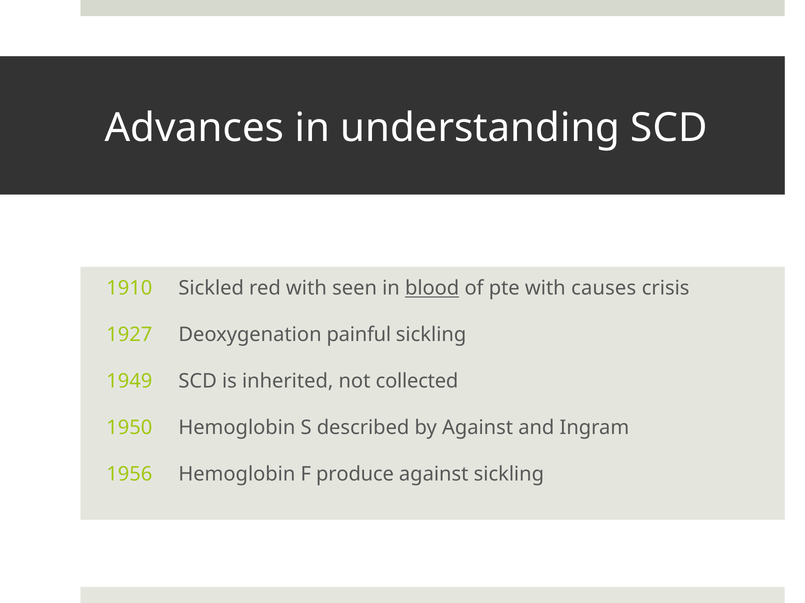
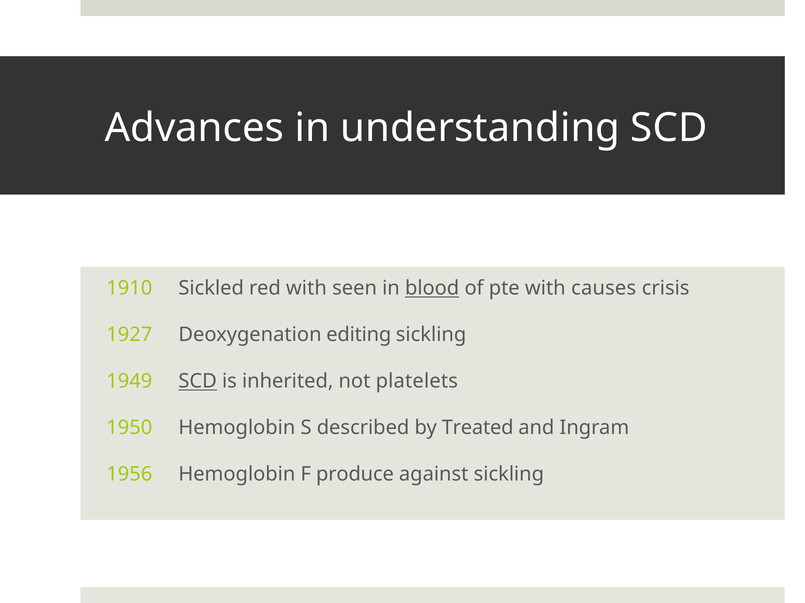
painful: painful -> editing
SCD at (198, 382) underline: none -> present
collected: collected -> platelets
by Against: Against -> Treated
